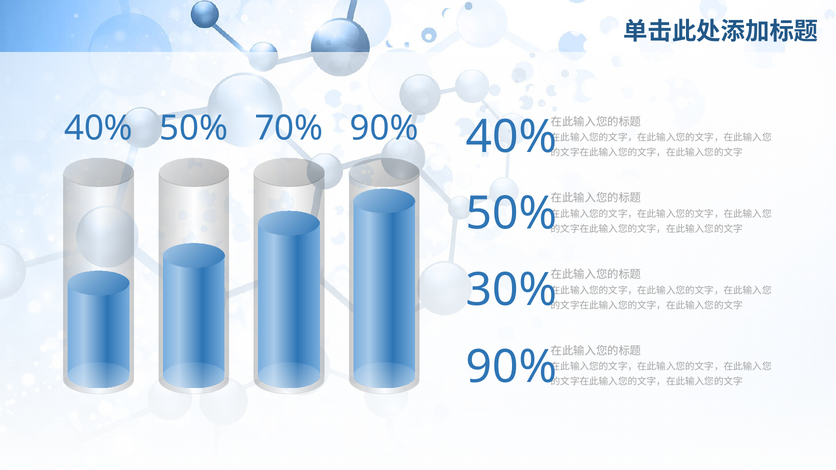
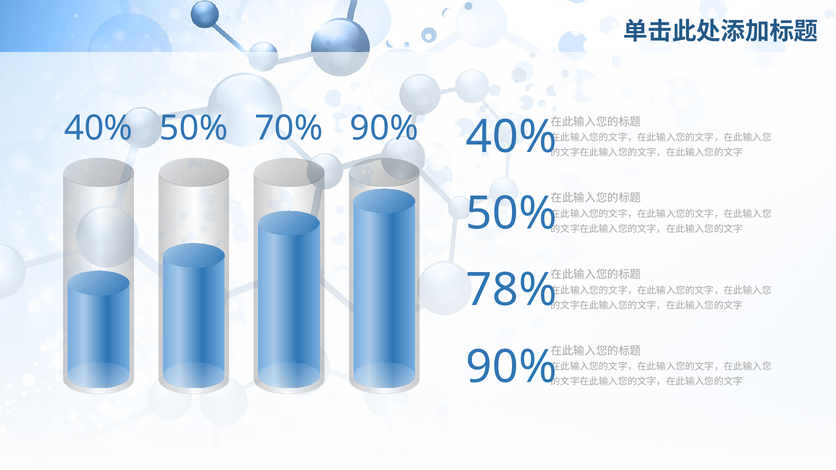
30%: 30% -> 78%
